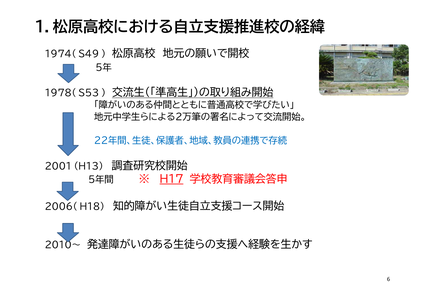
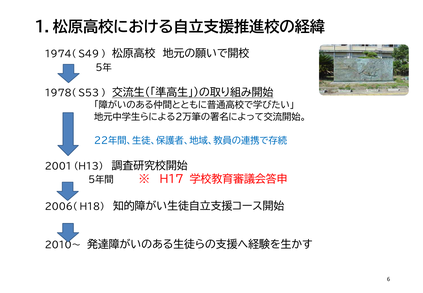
H17 underline: present -> none
